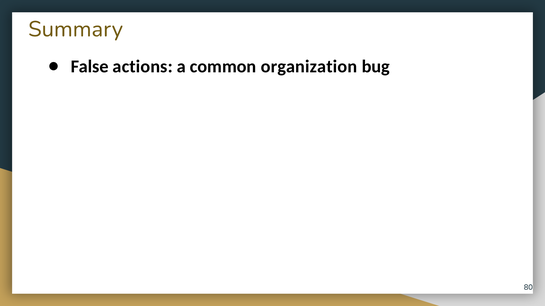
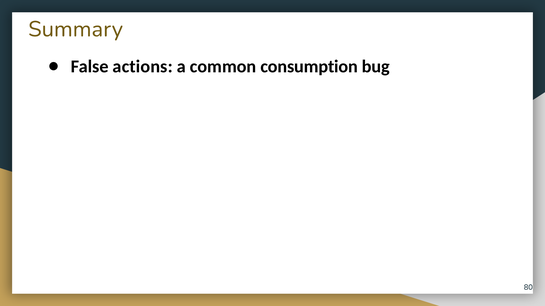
organization: organization -> consumption
